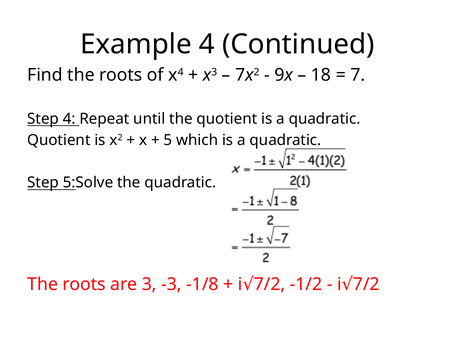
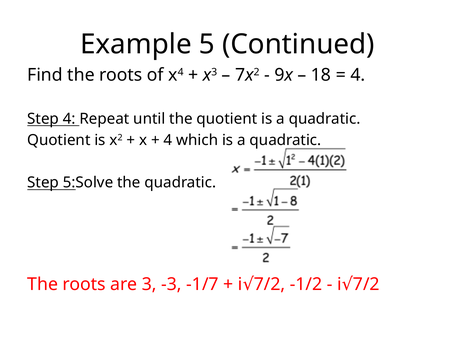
Example 4: 4 -> 5
7 at (358, 75): 7 -> 4
5 at (168, 140): 5 -> 4
-1/8: -1/8 -> -1/7
